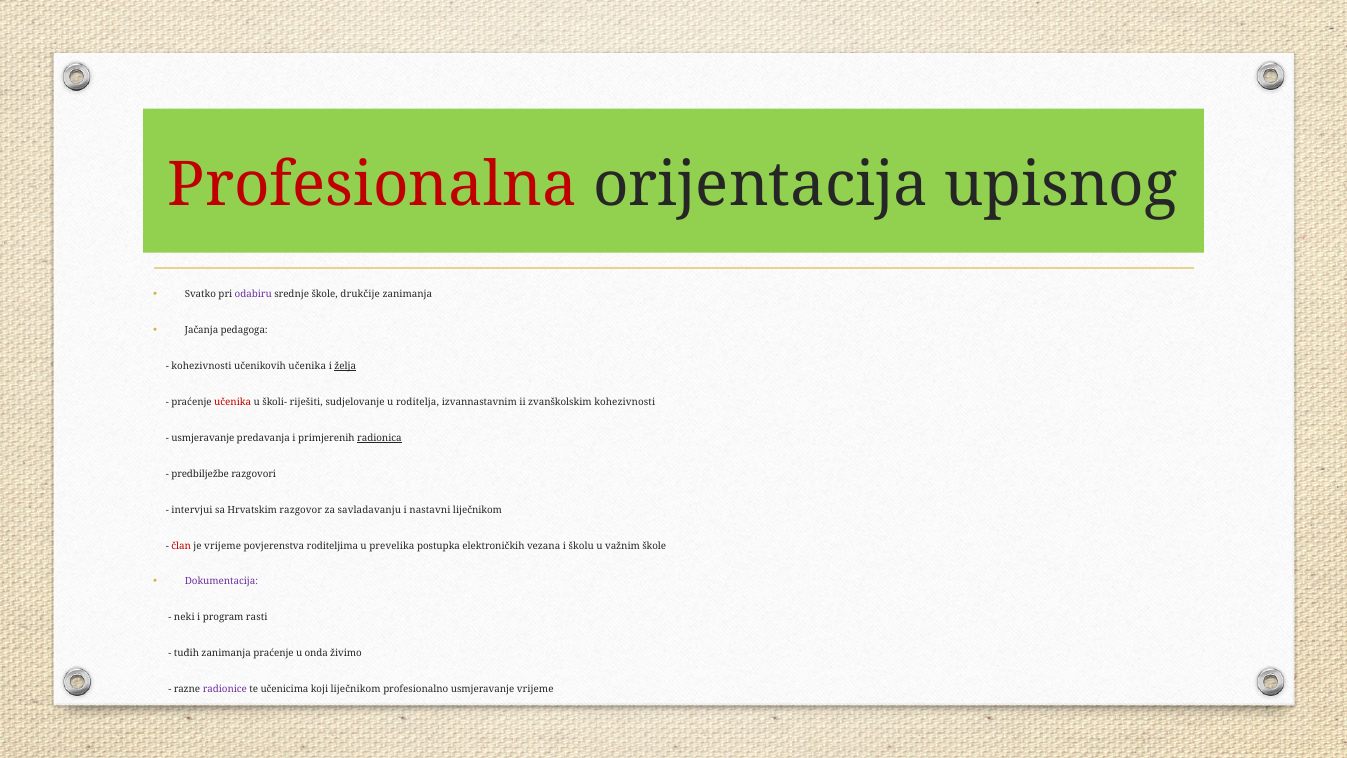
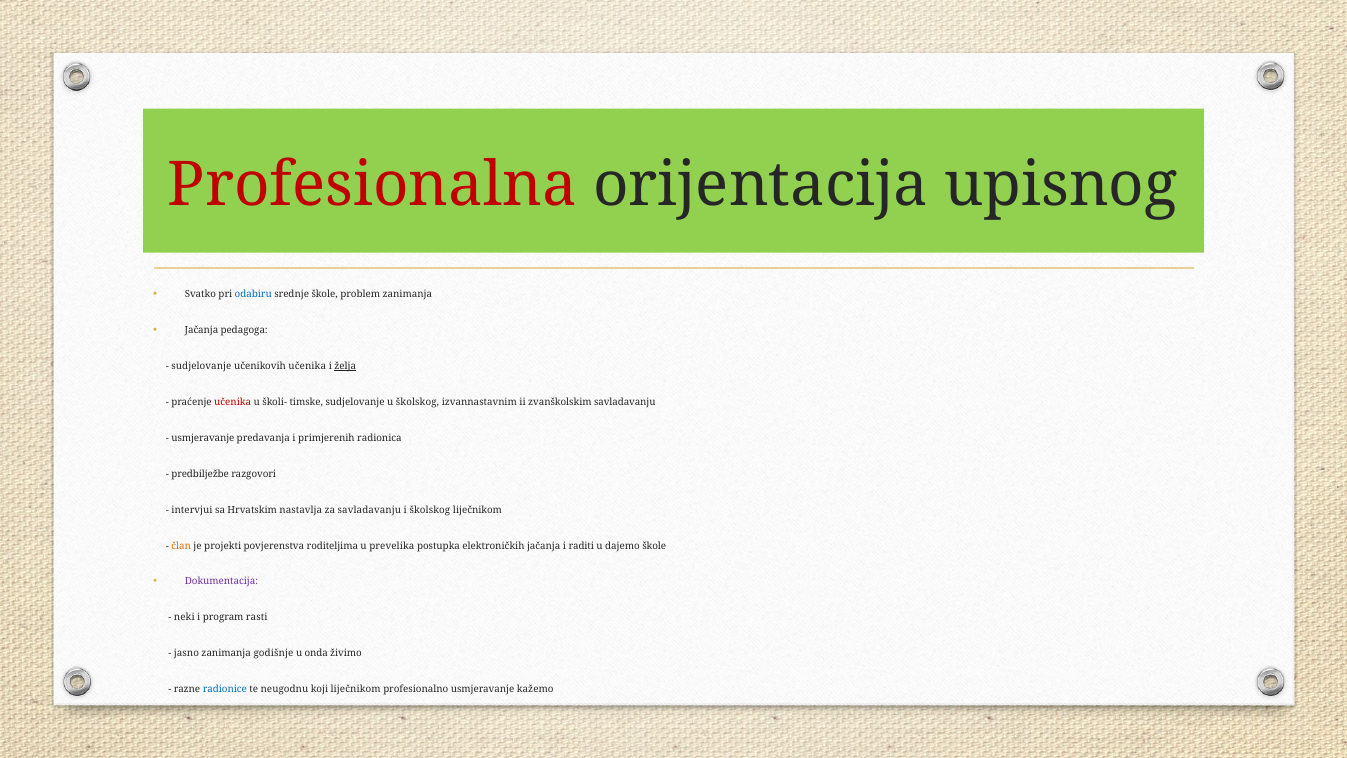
odabiru colour: purple -> blue
drukčije: drukčije -> problem
kohezivnosti at (201, 366): kohezivnosti -> sudjelovanje
riješiti: riješiti -> timske
u roditelja: roditelja -> školskog
zvanškolskim kohezivnosti: kohezivnosti -> savladavanju
radionica underline: present -> none
razgovor: razgovor -> nastavlja
i nastavni: nastavni -> školskog
član colour: red -> orange
je vrijeme: vrijeme -> projekti
elektroničkih vezana: vezana -> jačanja
školu: školu -> raditi
važnim: važnim -> dajemo
tuđih: tuđih -> jasno
zanimanja praćenje: praćenje -> godišnje
radionice colour: purple -> blue
učenicima: učenicima -> neugodnu
usmjeravanje vrijeme: vrijeme -> kažemo
